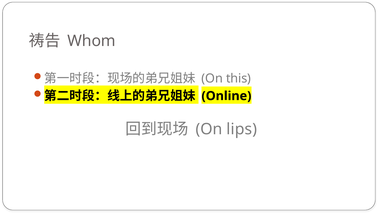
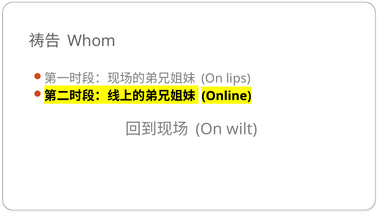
this: this -> lips
lips: lips -> wilt
